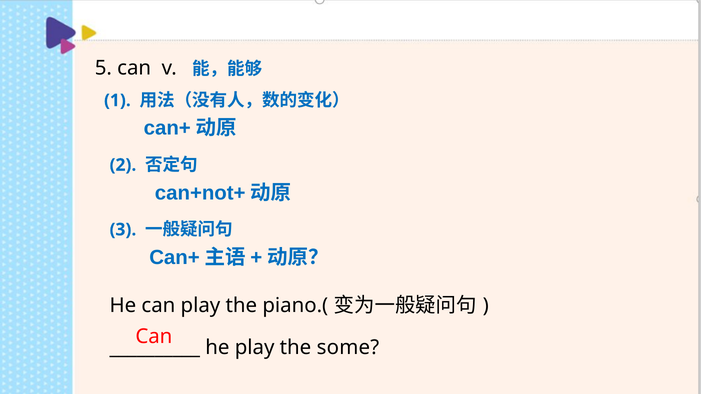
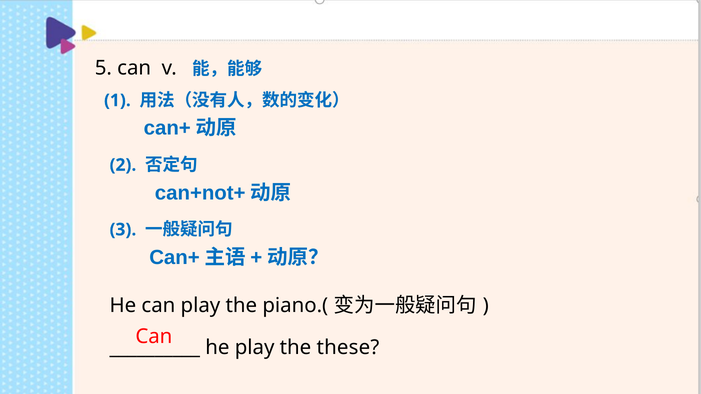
some: some -> these
